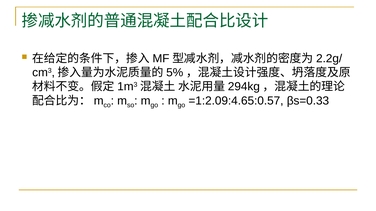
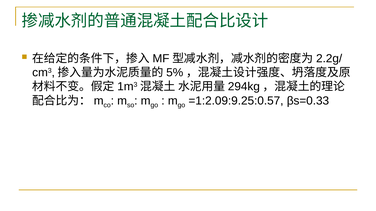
=1:2.09:4.65:0.57: =1:2.09:4.65:0.57 -> =1:2.09:9.25:0.57
